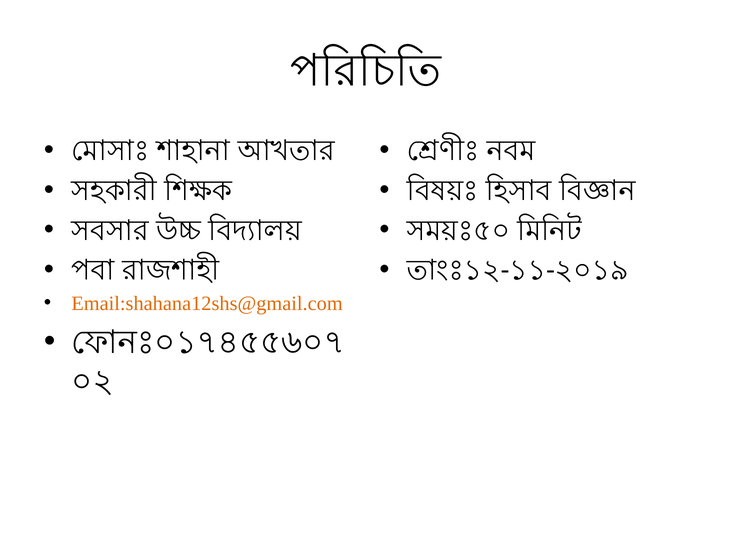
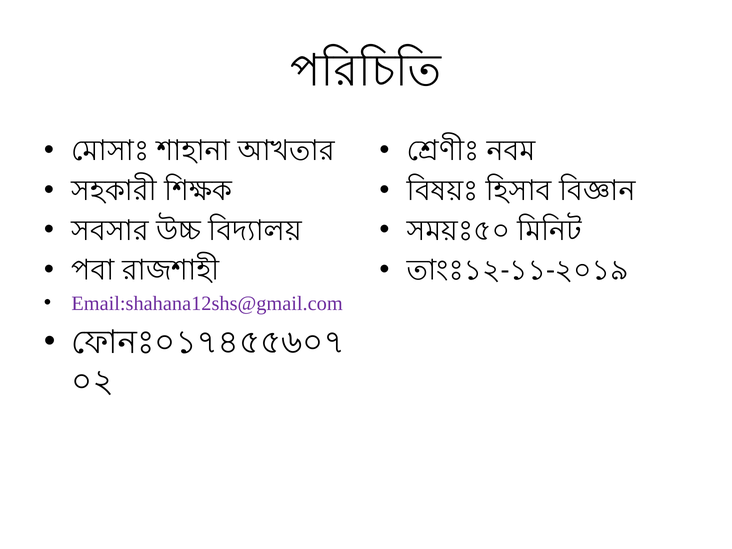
Email:shahana12shs@gmail.com colour: orange -> purple
